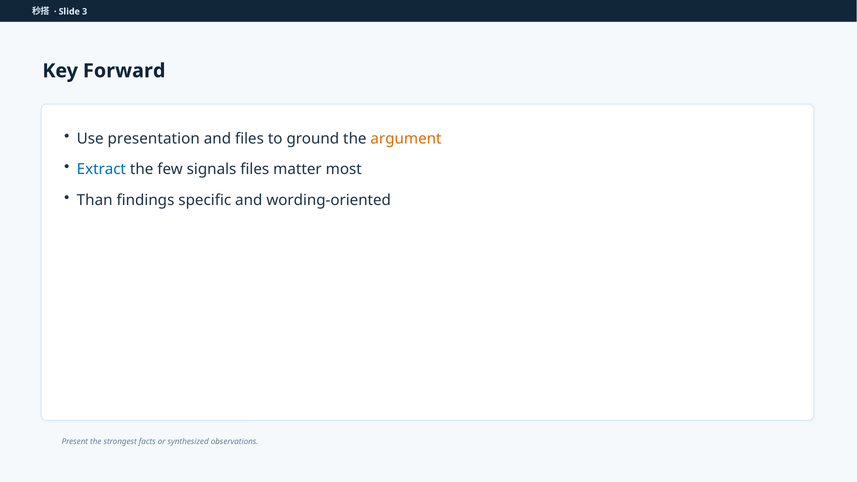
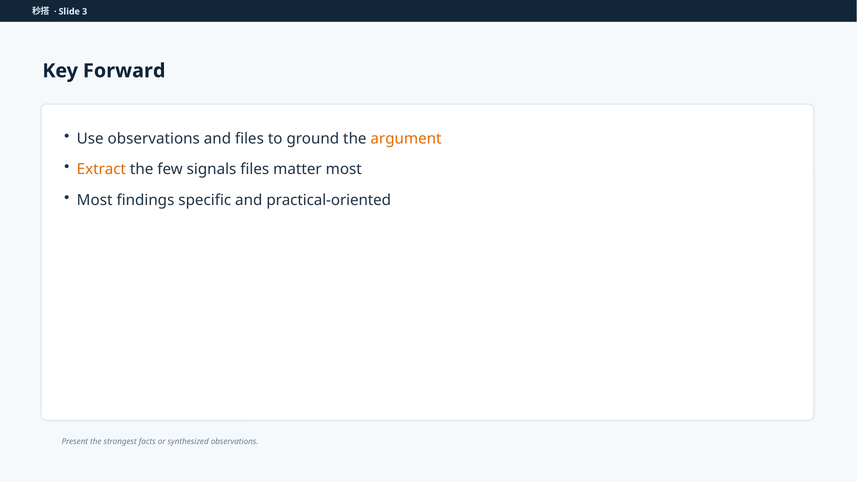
Use presentation: presentation -> observations
Extract colour: blue -> orange
Than at (95, 200): Than -> Most
wording-oriented: wording-oriented -> practical-oriented
